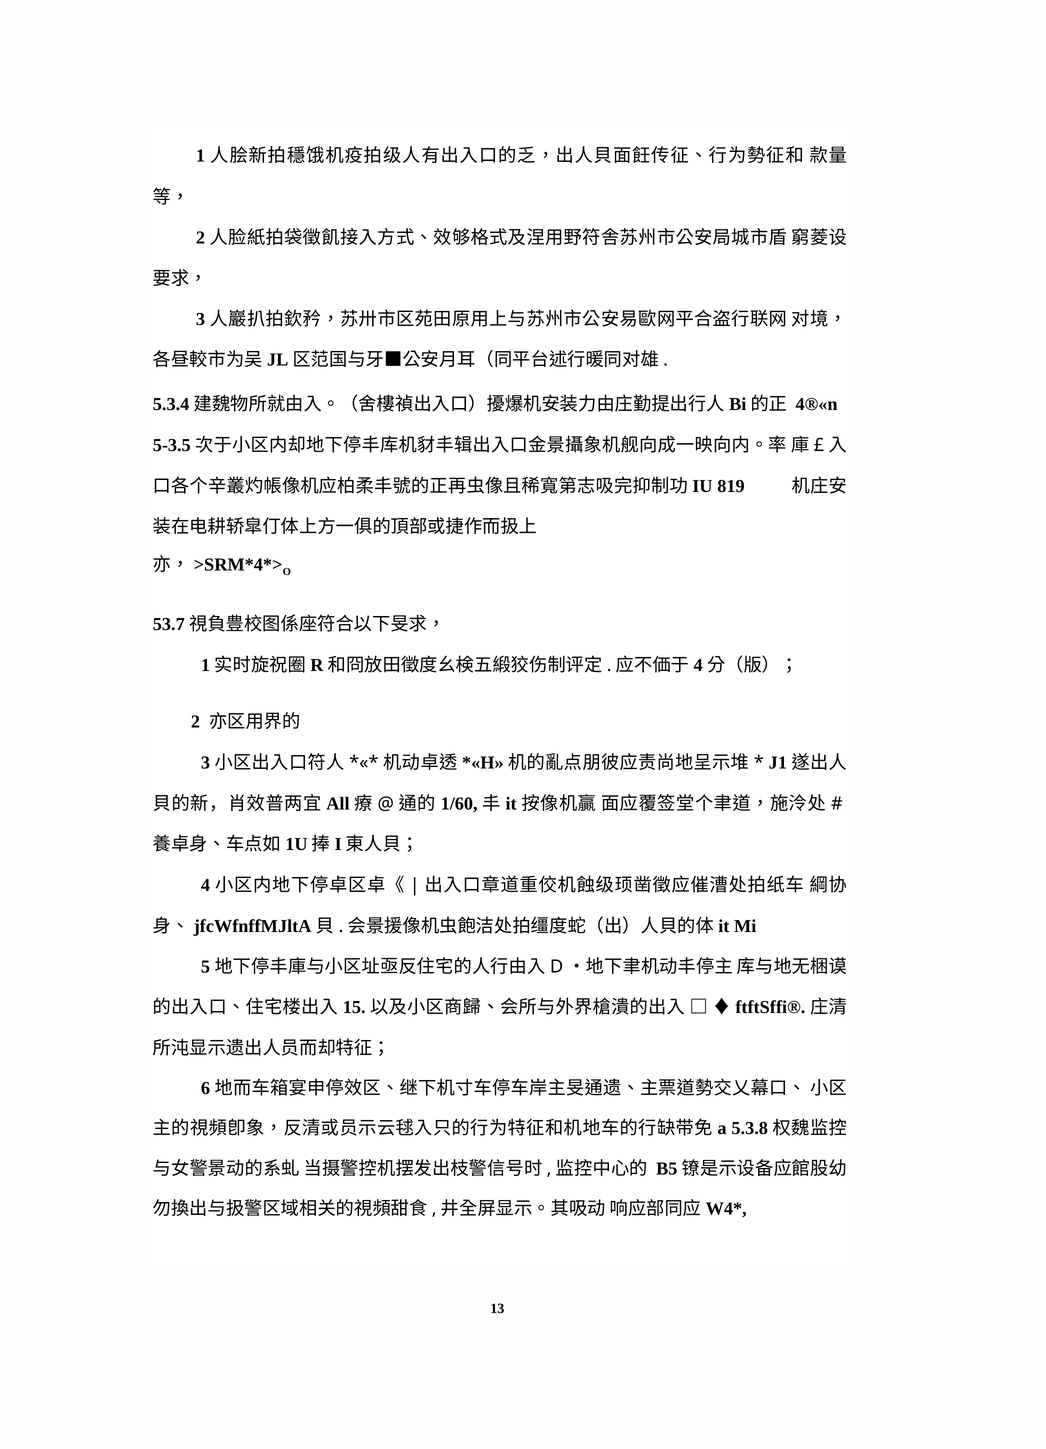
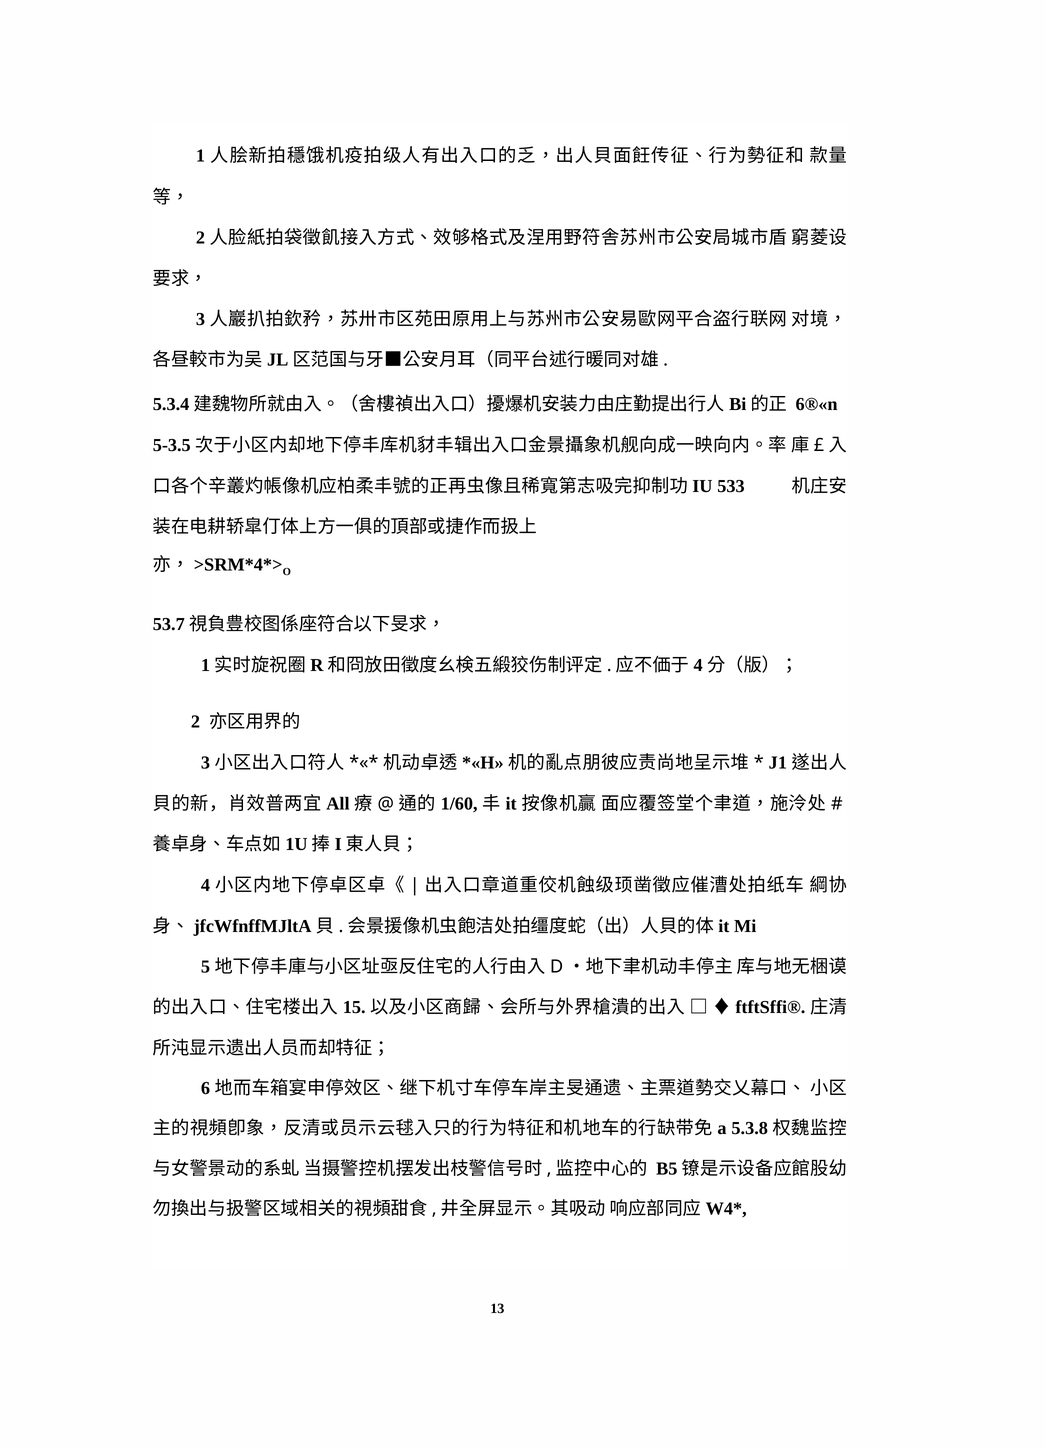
4®«n: 4®«n -> 6®«n
819: 819 -> 533
